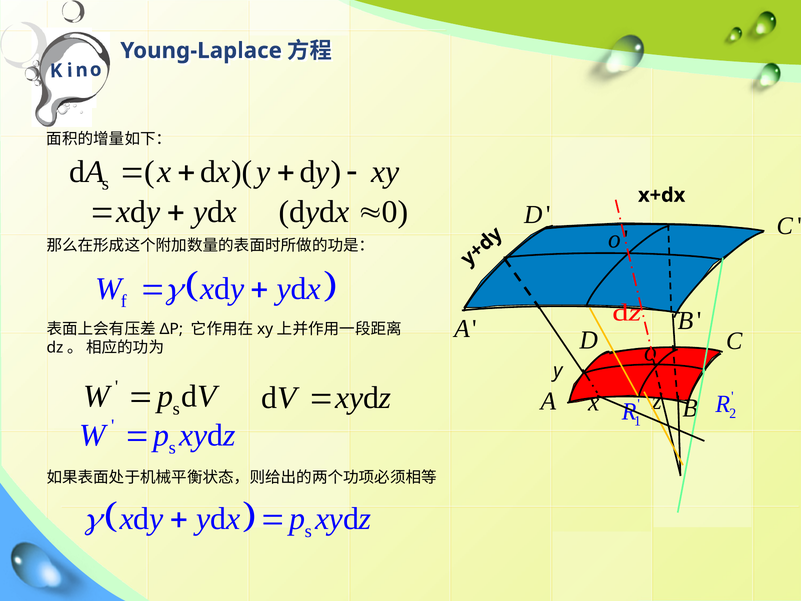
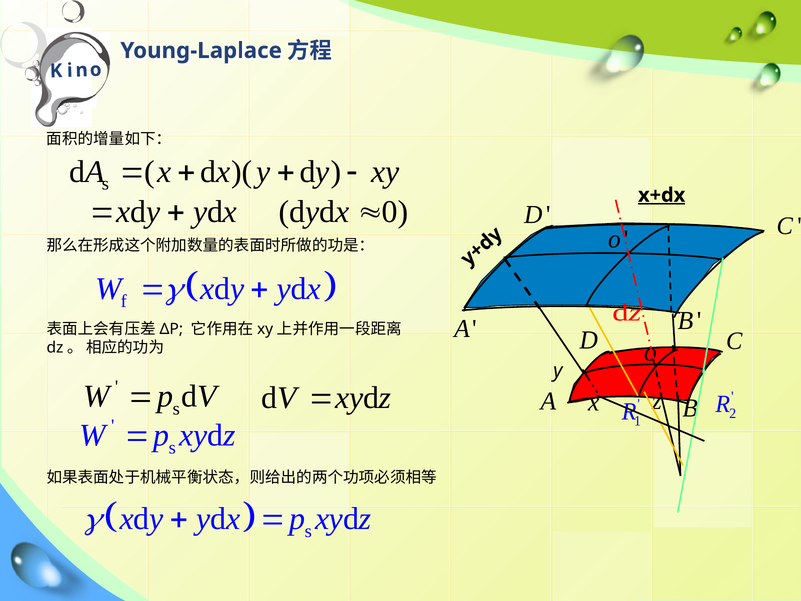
x+dx underline: none -> present
